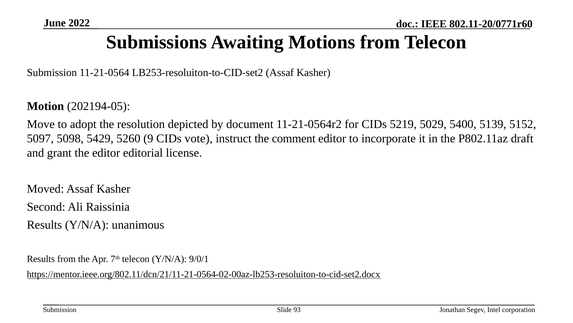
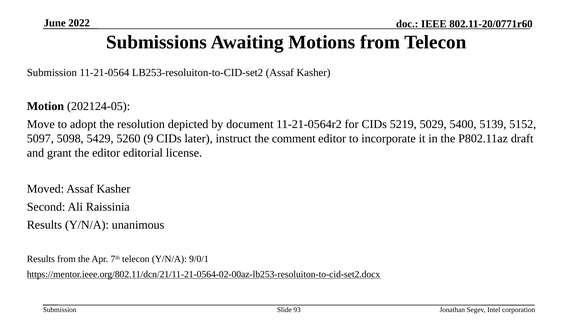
202194-05: 202194-05 -> 202124-05
vote: vote -> later
